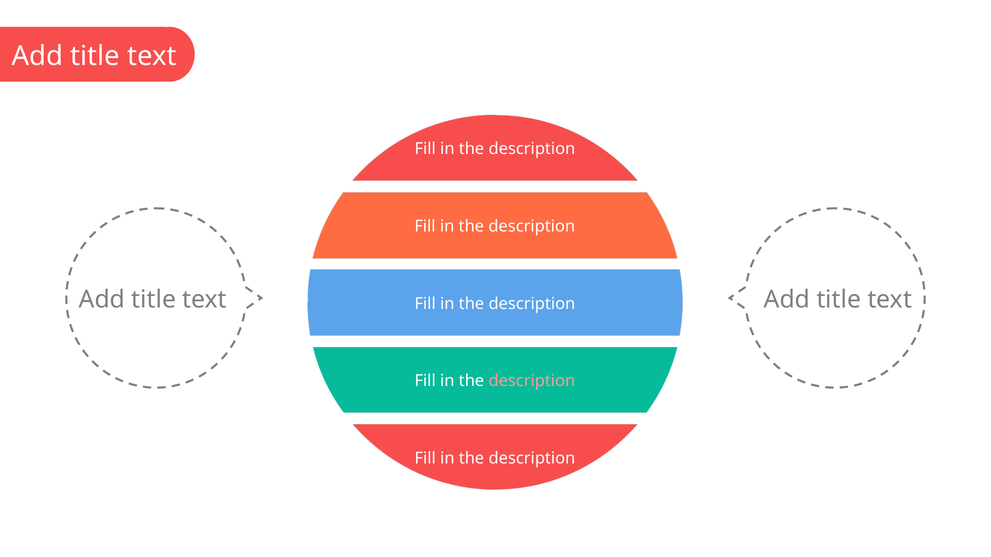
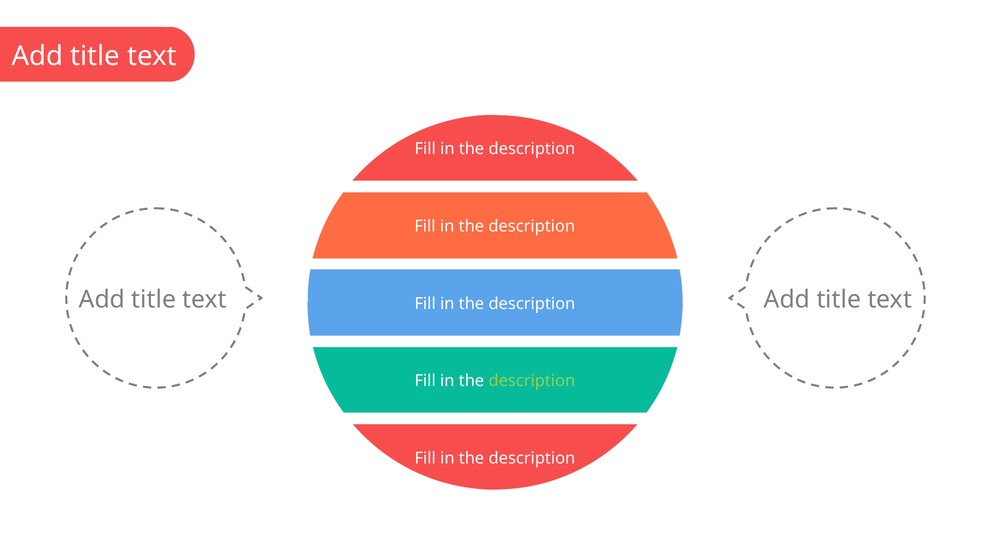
description at (532, 381) colour: pink -> light green
